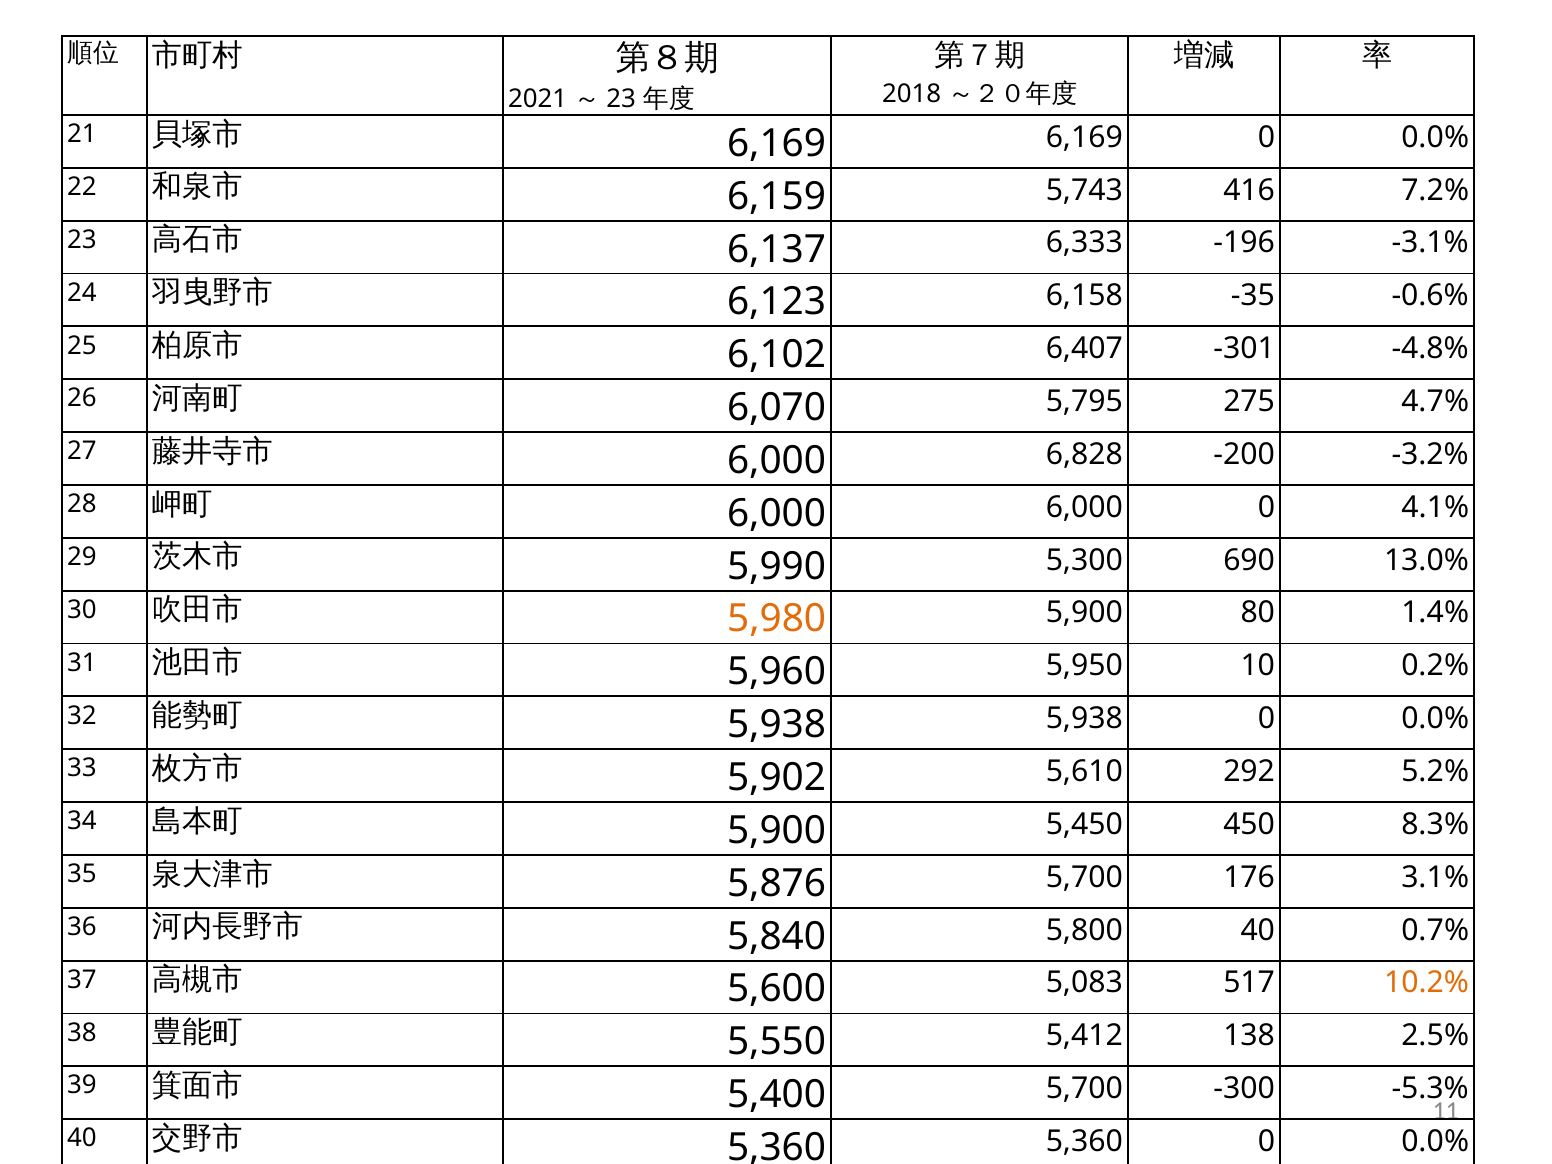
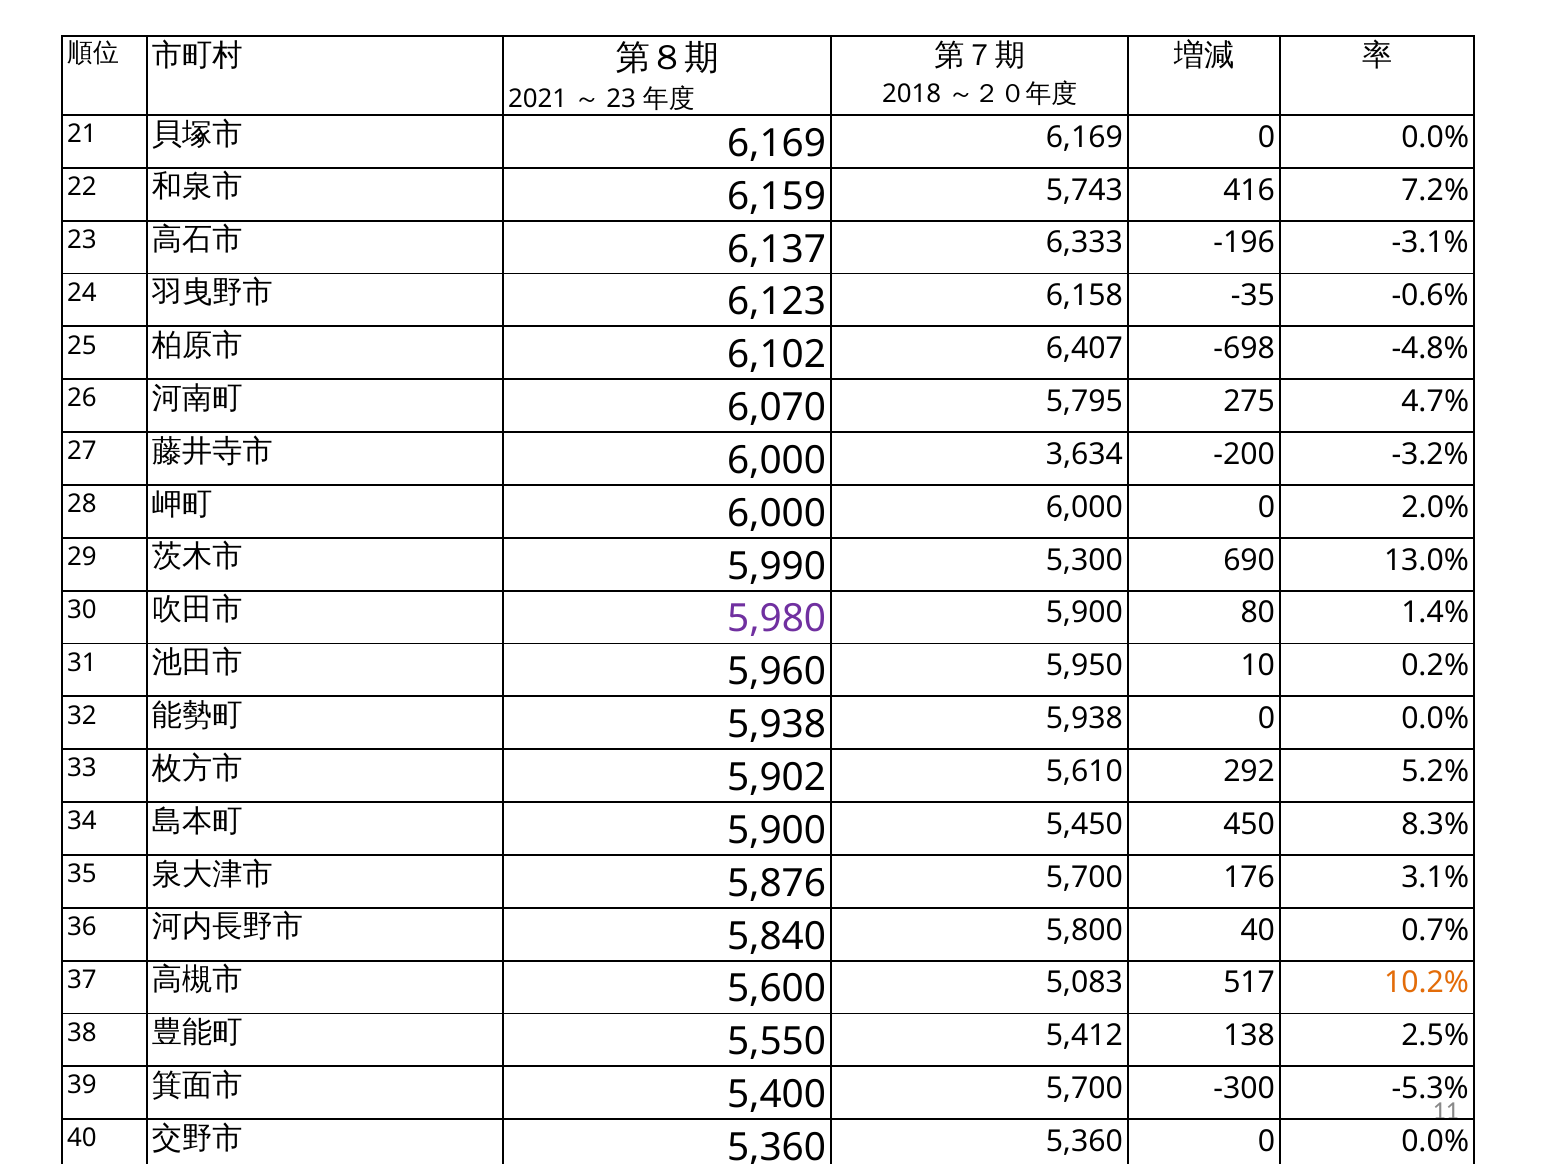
-301: -301 -> -698
6,828: 6,828 -> 3,634
4.1%: 4.1% -> 2.0%
5,980 colour: orange -> purple
